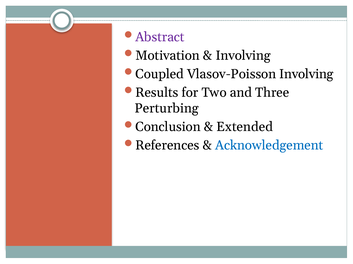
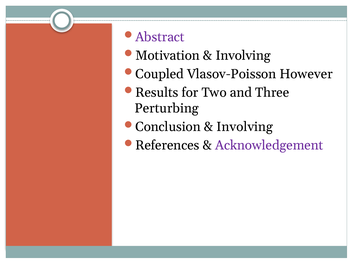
Vlasov-Poisson Involving: Involving -> However
Extended at (245, 127): Extended -> Involving
Acknowledgement colour: blue -> purple
